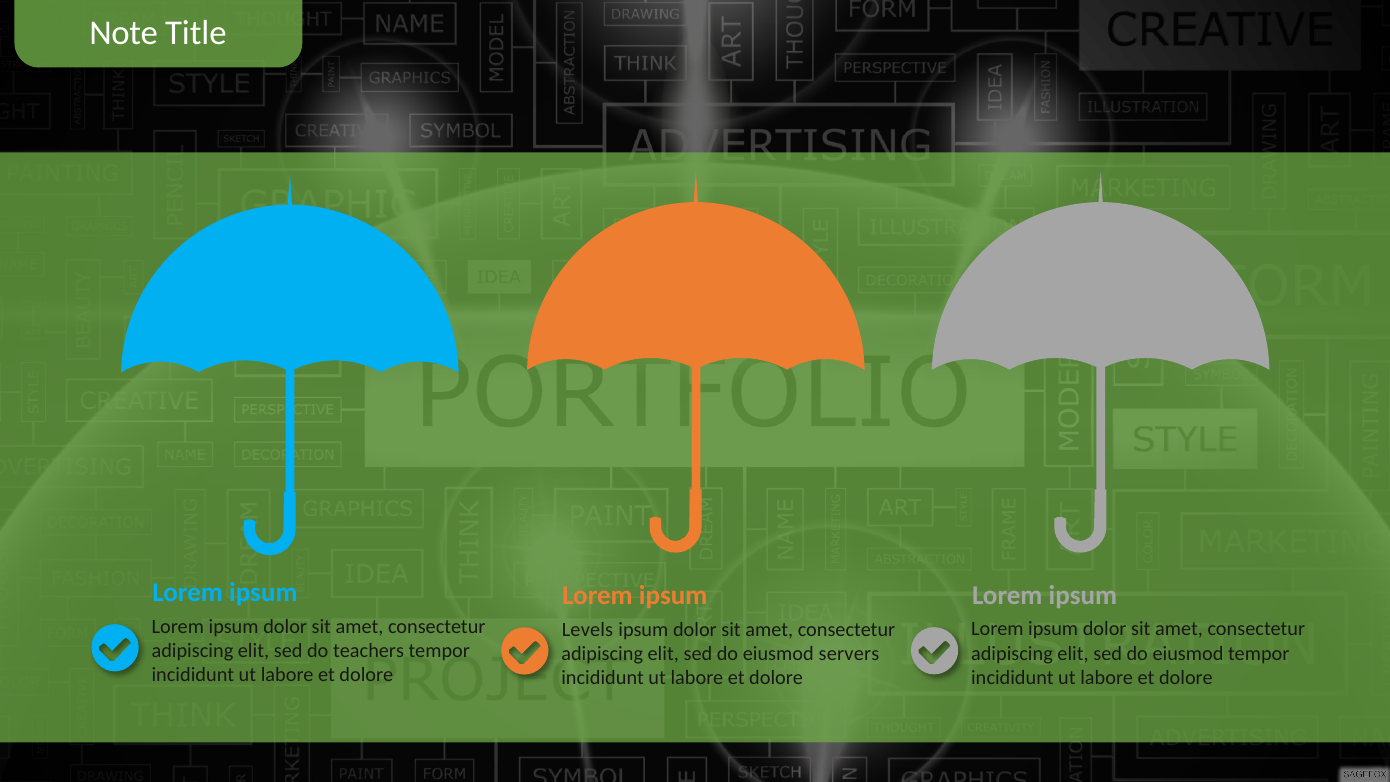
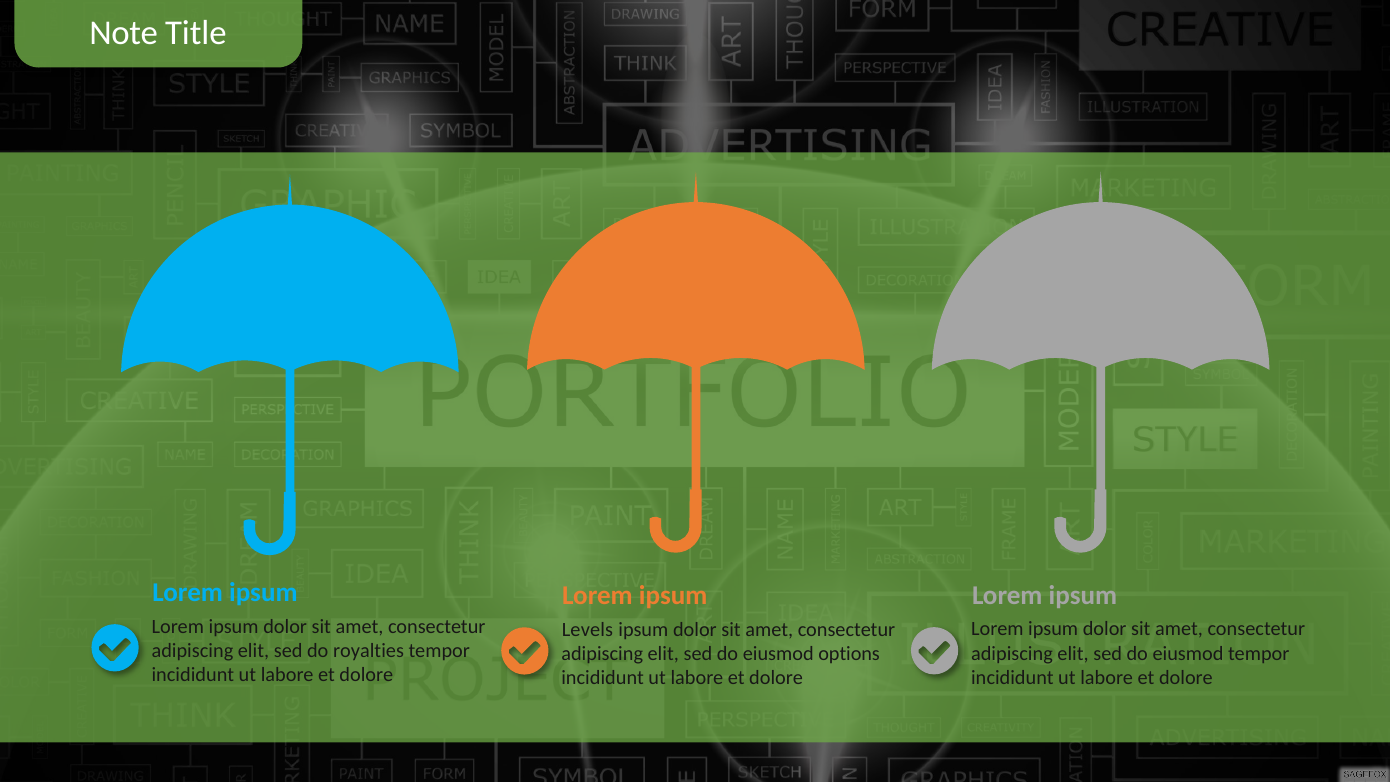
teachers: teachers -> royalties
servers: servers -> options
